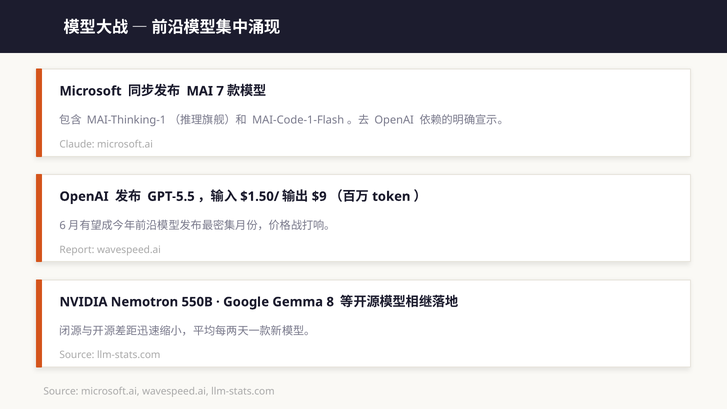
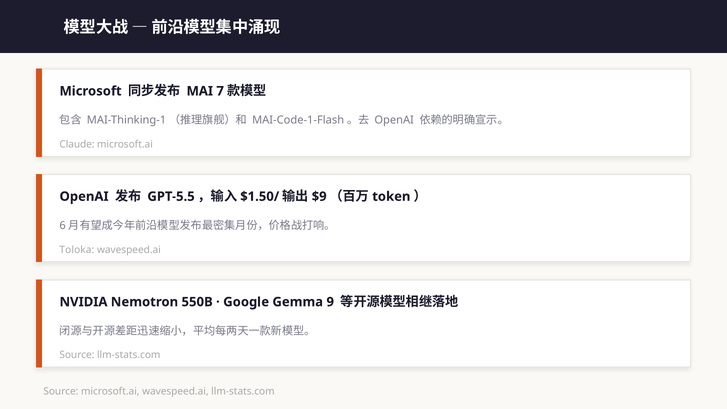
Report: Report -> Toloka
8: 8 -> 9
